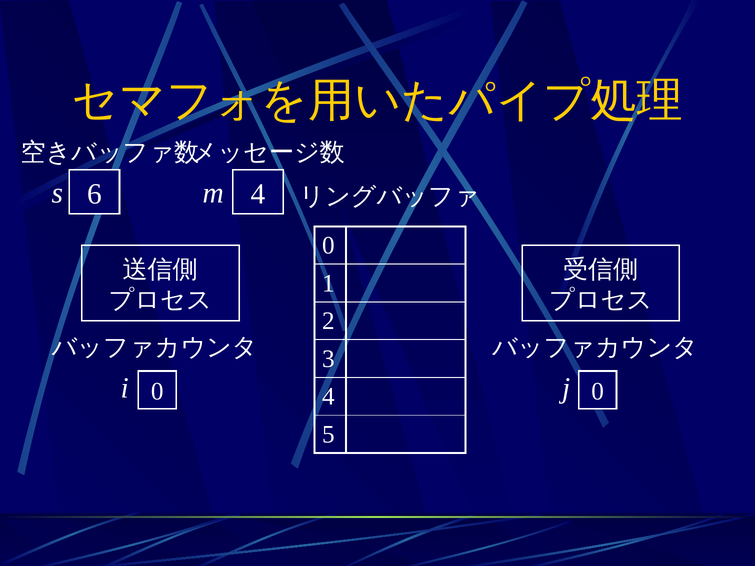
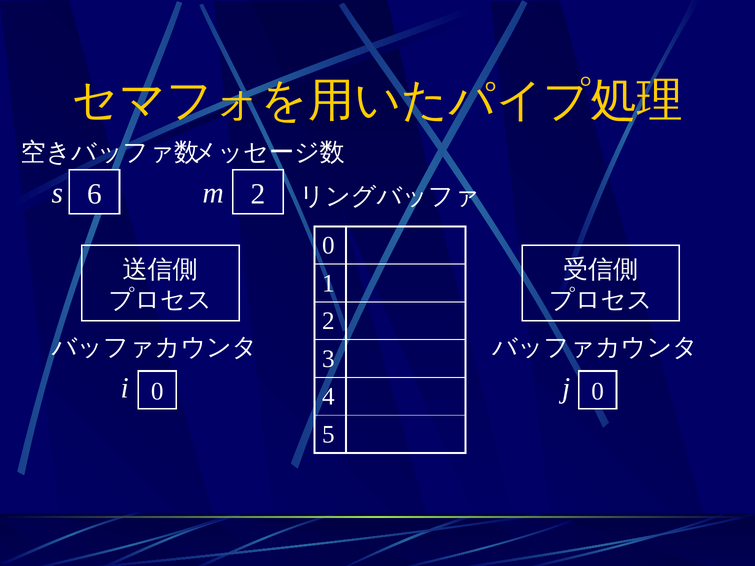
s 4: 4 -> 2
